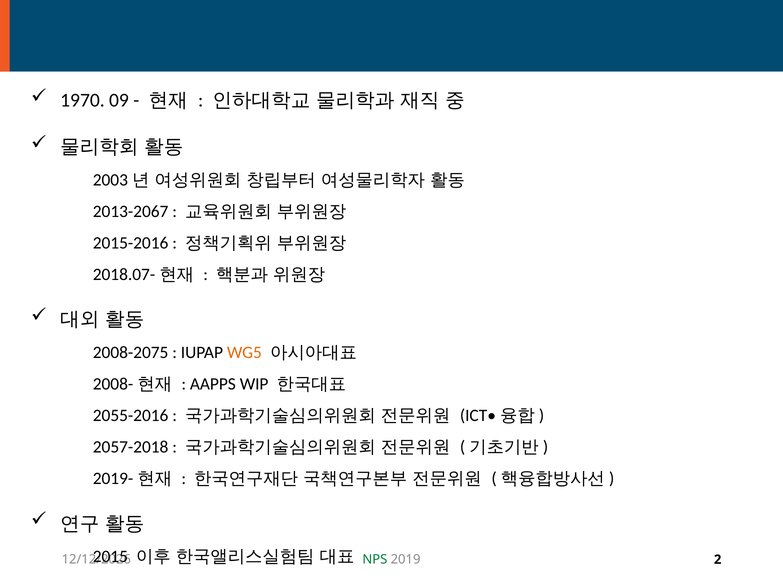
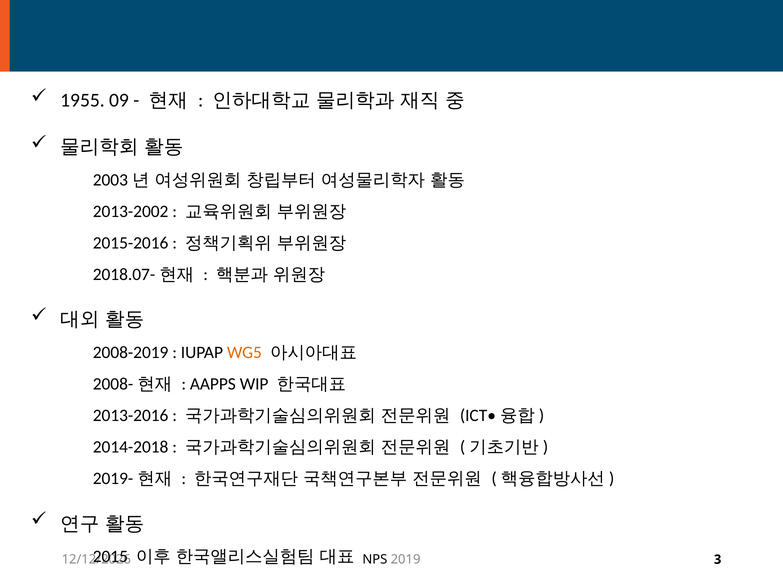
1970: 1970 -> 1955
2013-2067: 2013-2067 -> 2013-2002
2008-2075: 2008-2075 -> 2008-2019
2055-2016: 2055-2016 -> 2013-2016
2057-2018: 2057-2018 -> 2014-2018
2: 2 -> 3
NPS colour: green -> black
